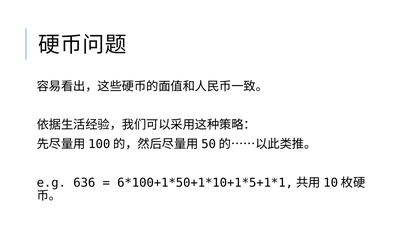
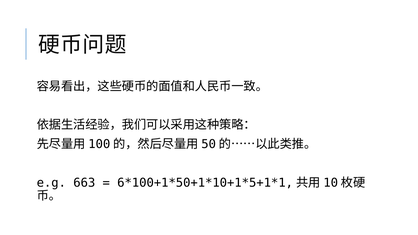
636: 636 -> 663
